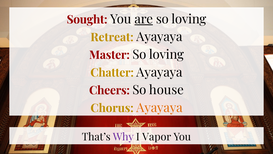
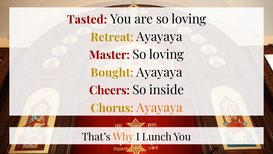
Sought: Sought -> Tasted
are underline: present -> none
Chatter: Chatter -> Bought
house: house -> inside
Why colour: purple -> orange
Vapor: Vapor -> Lunch
